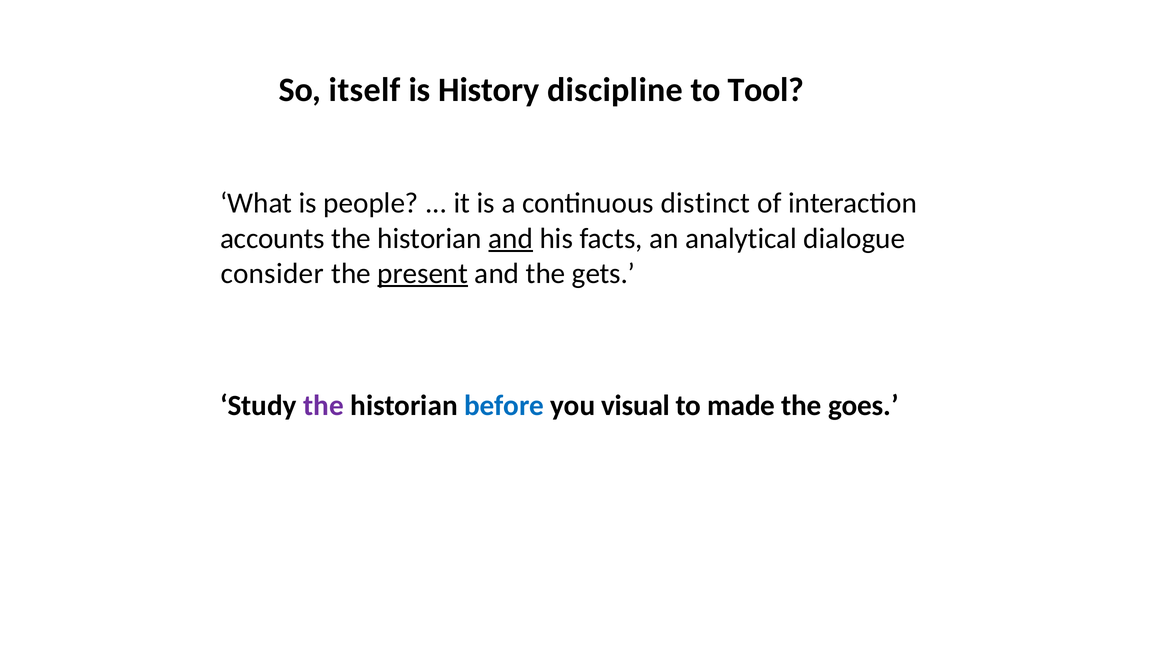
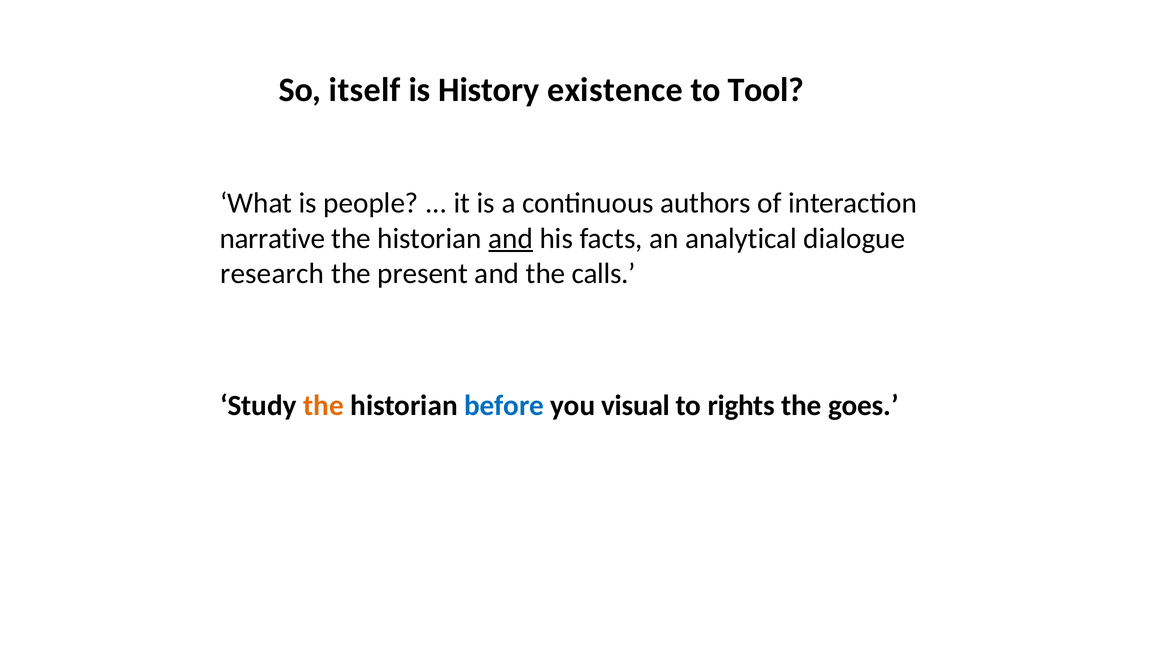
discipline: discipline -> existence
distinct: distinct -> authors
accounts: accounts -> narrative
consider: consider -> research
present underline: present -> none
gets: gets -> calls
the at (324, 405) colour: purple -> orange
made: made -> rights
